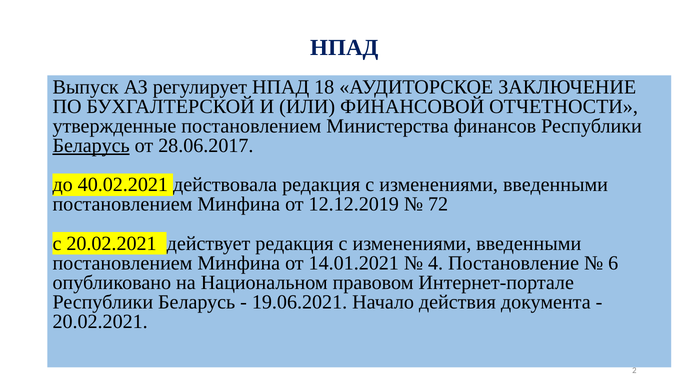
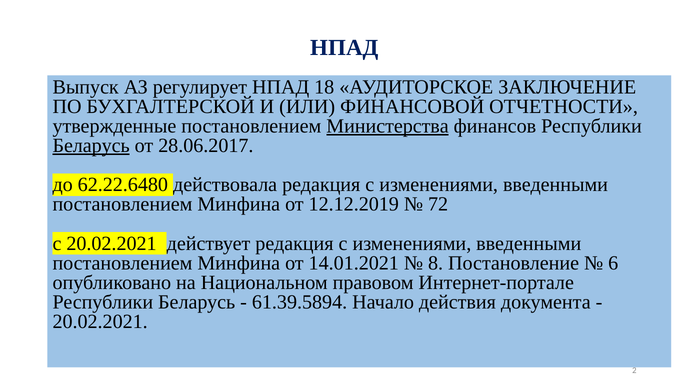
Министерства underline: none -> present
40.02.2021: 40.02.2021 -> 62.22.6480
4: 4 -> 8
19.06.2021: 19.06.2021 -> 61.39.5894
